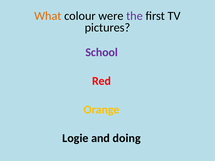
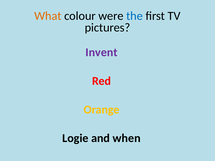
the colour: purple -> blue
School: School -> Invent
doing: doing -> when
